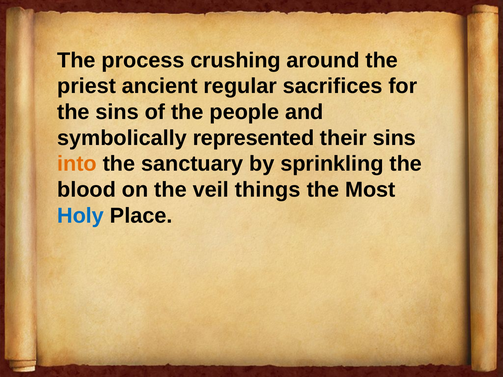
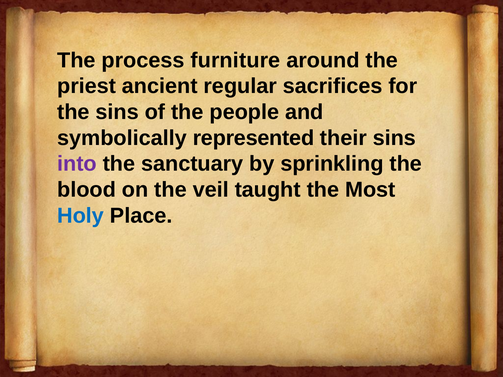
crushing: crushing -> furniture
into colour: orange -> purple
things: things -> taught
